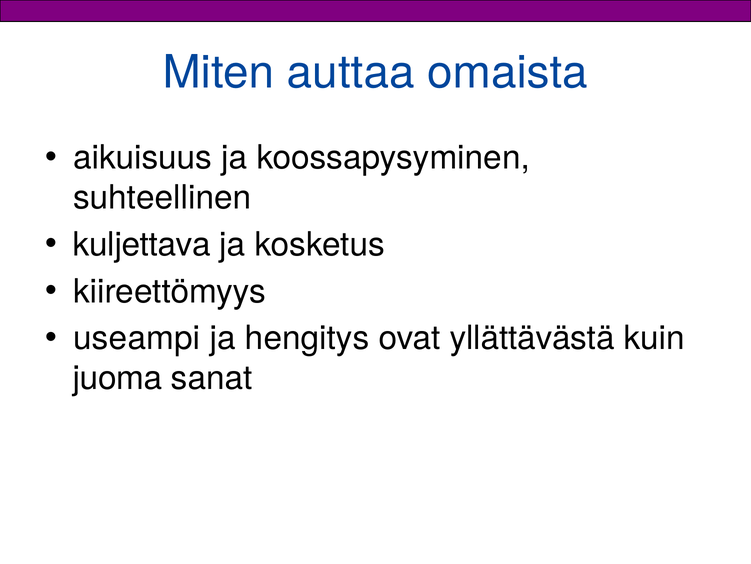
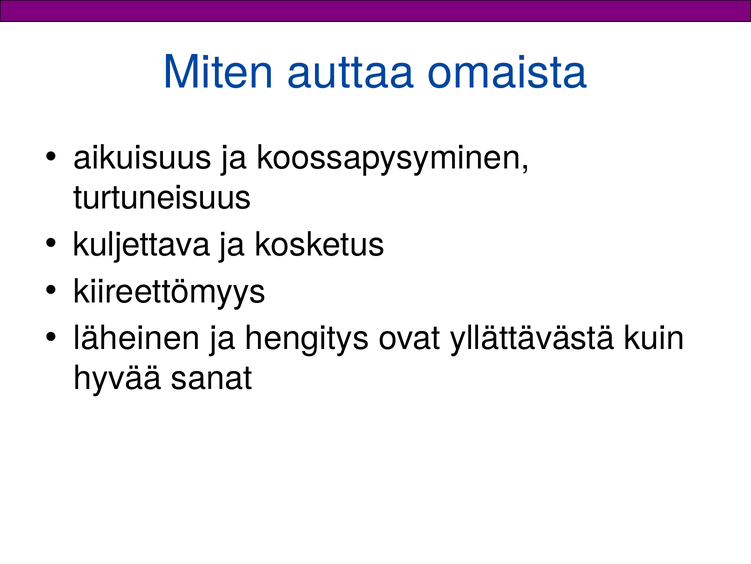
suhteellinen: suhteellinen -> turtuneisuus
useampi: useampi -> läheinen
juoma: juoma -> hyvää
